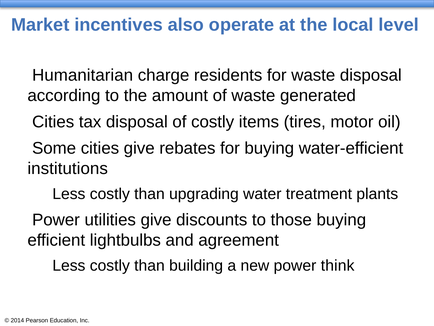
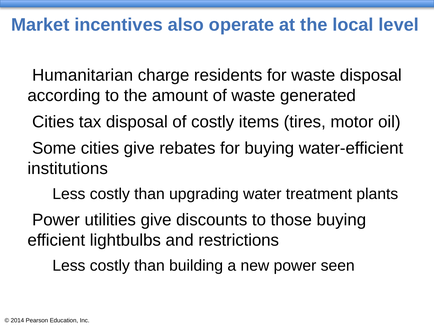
agreement: agreement -> restrictions
think: think -> seen
